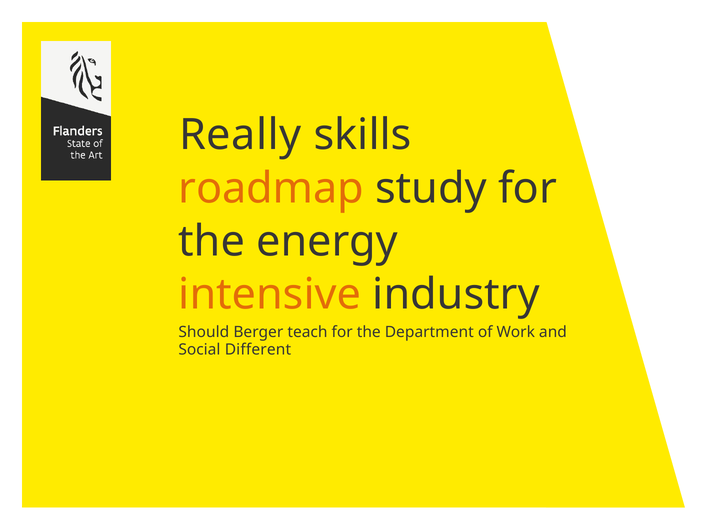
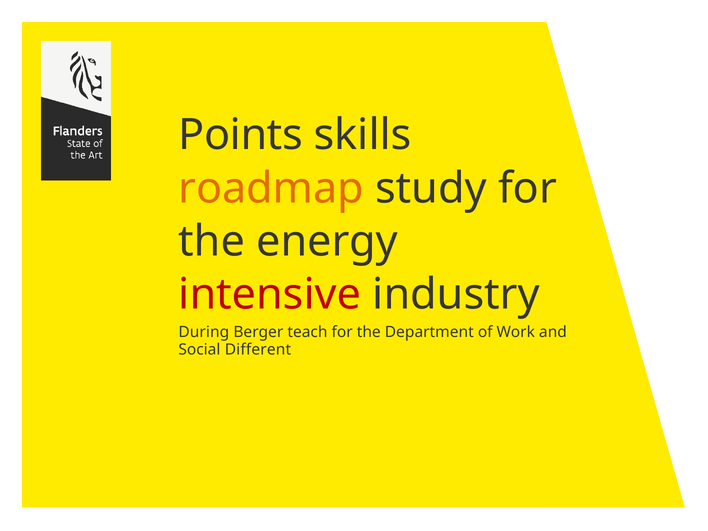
Really: Really -> Points
intensive colour: orange -> red
Should: Should -> During
